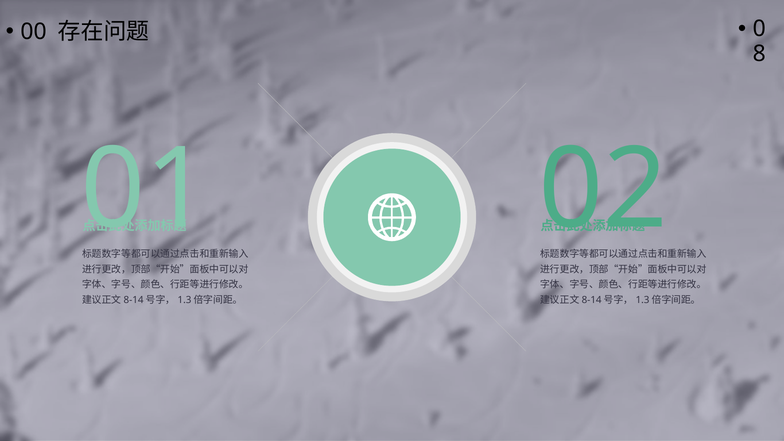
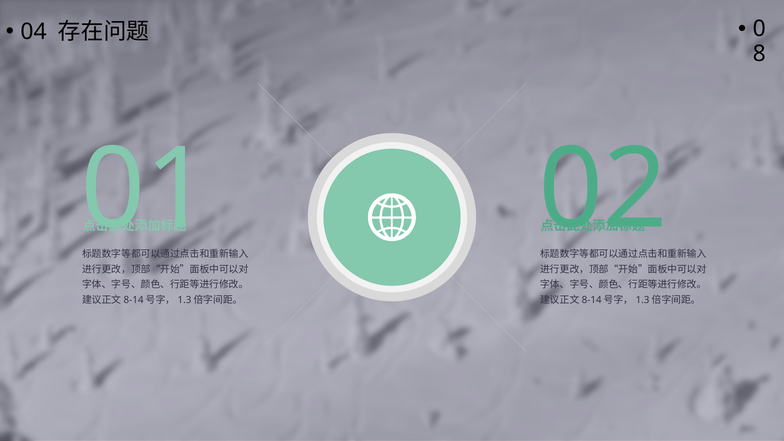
00: 00 -> 04
